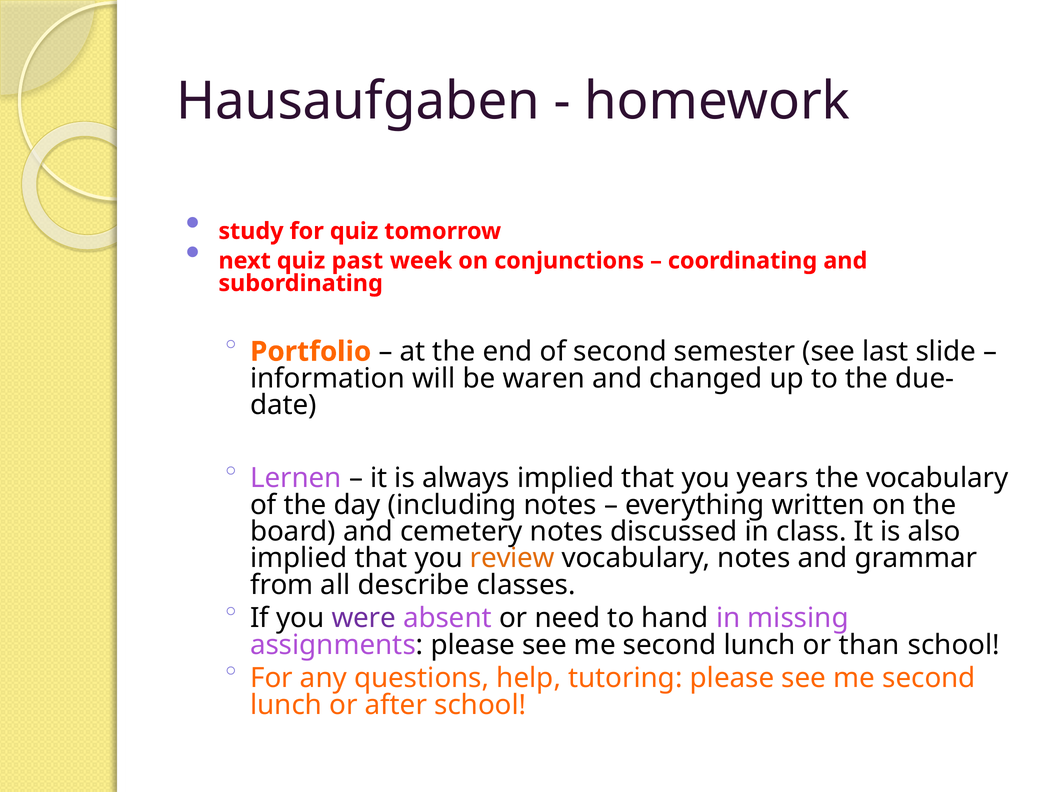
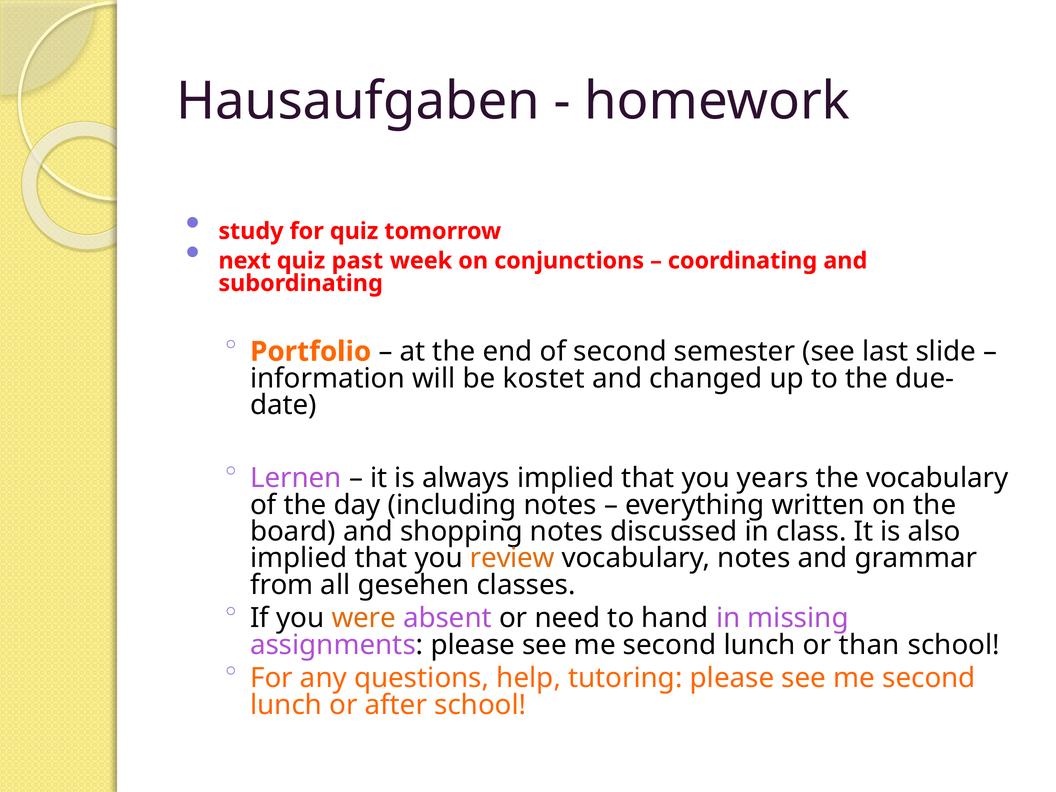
waren: waren -> kostet
cemetery: cemetery -> shopping
describe: describe -> gesehen
were colour: purple -> orange
